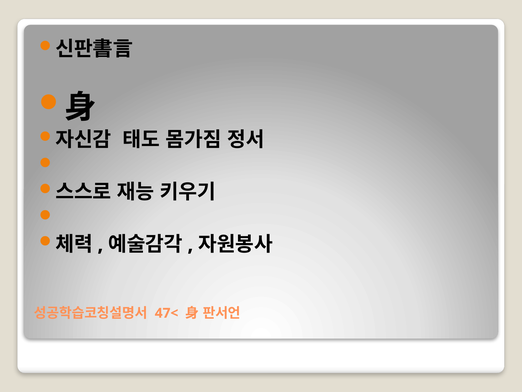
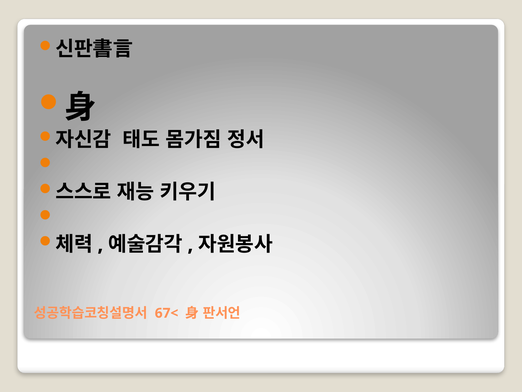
47<: 47< -> 67<
